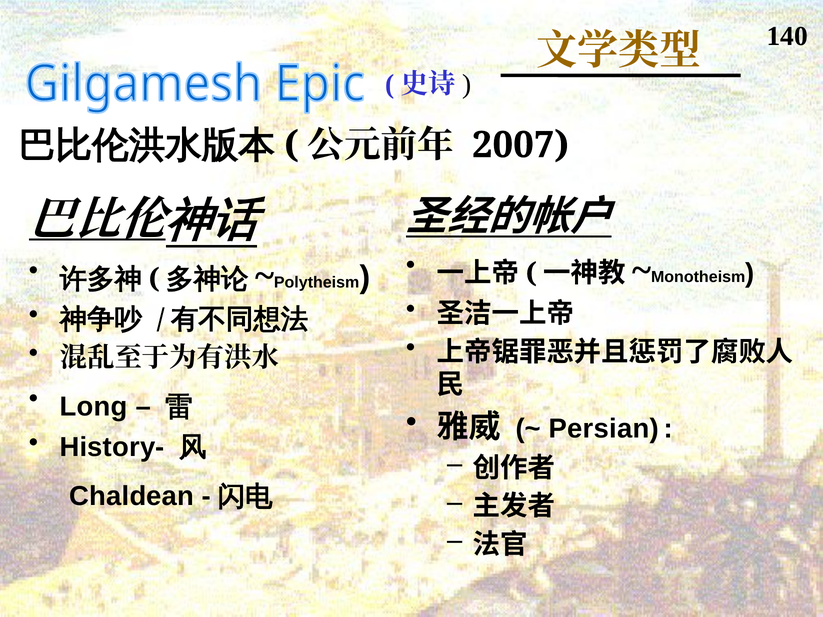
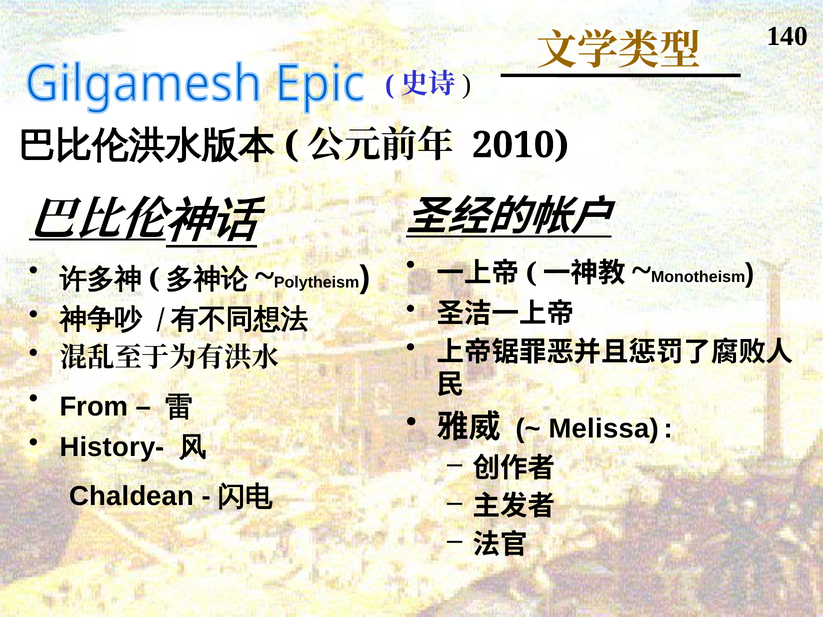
2007: 2007 -> 2010
Long: Long -> From
Persian: Persian -> Melissa
